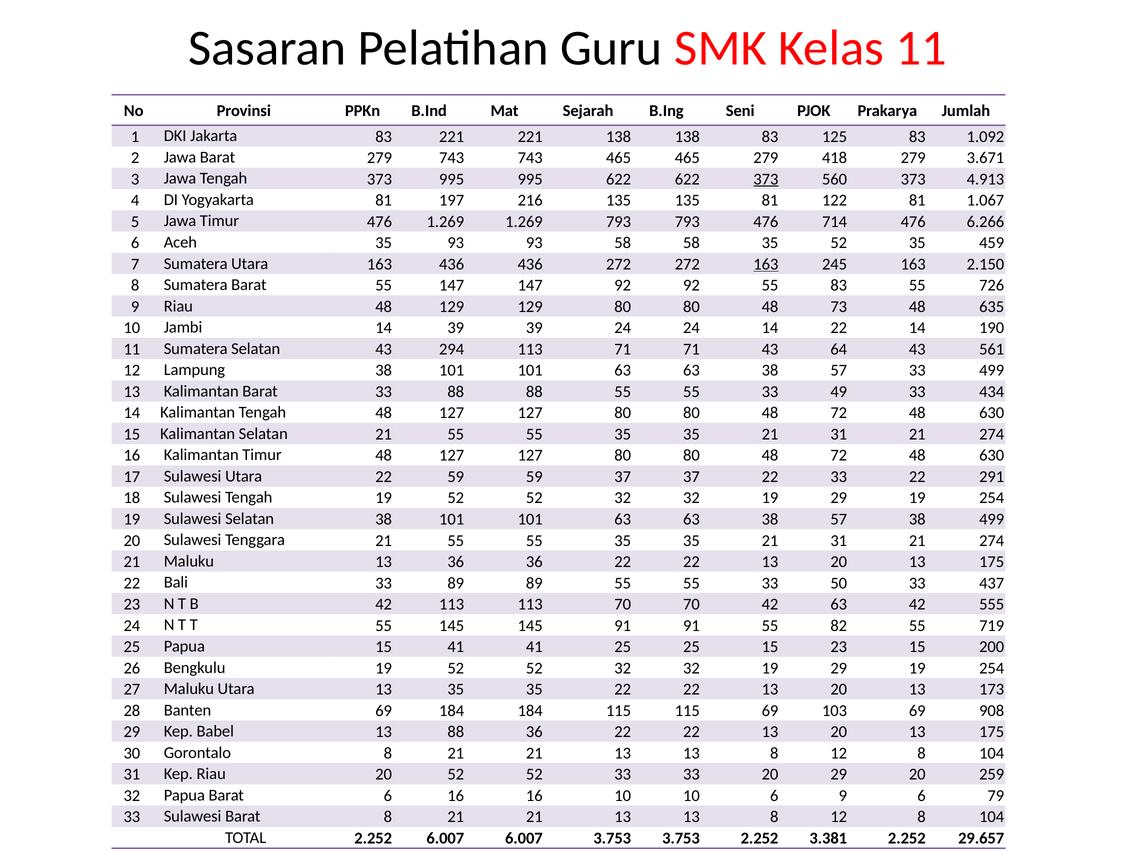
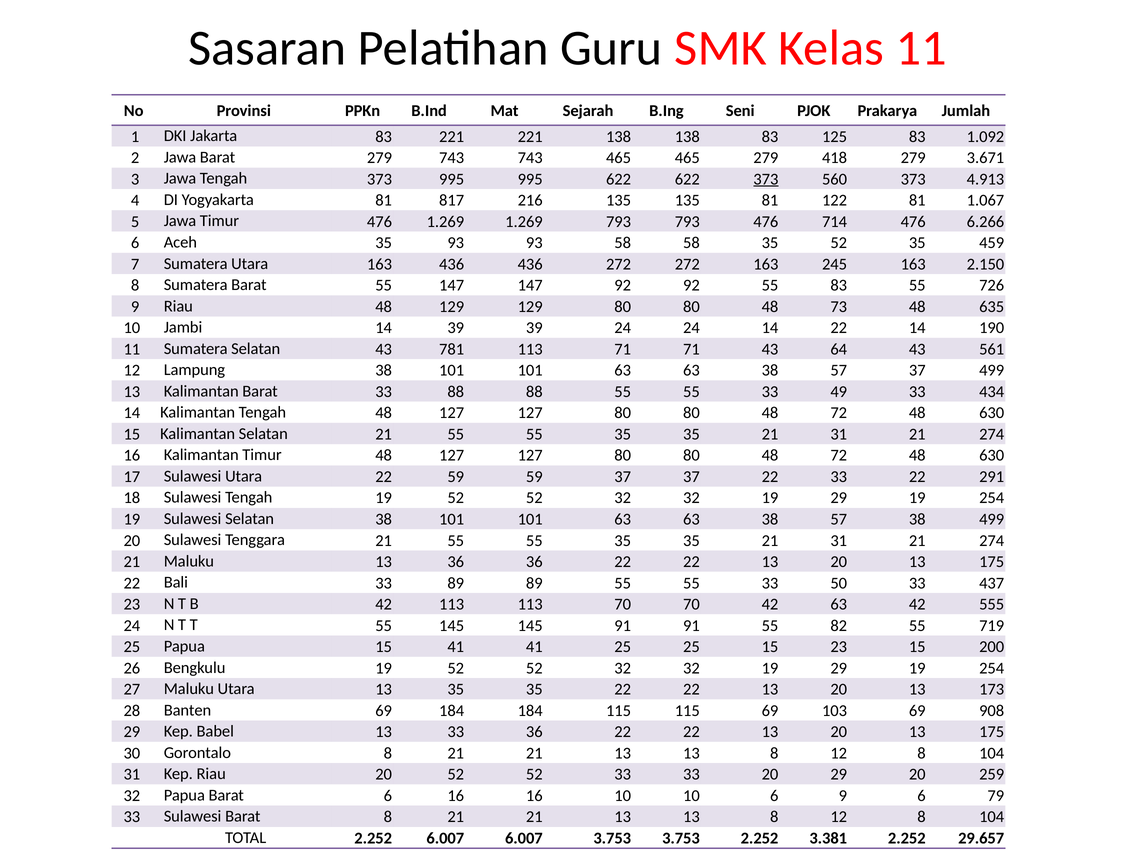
197: 197 -> 817
163 at (766, 264) underline: present -> none
294: 294 -> 781
57 33: 33 -> 37
13 88: 88 -> 33
